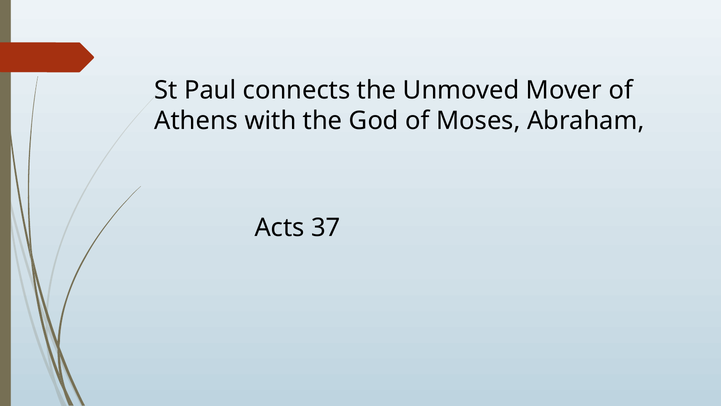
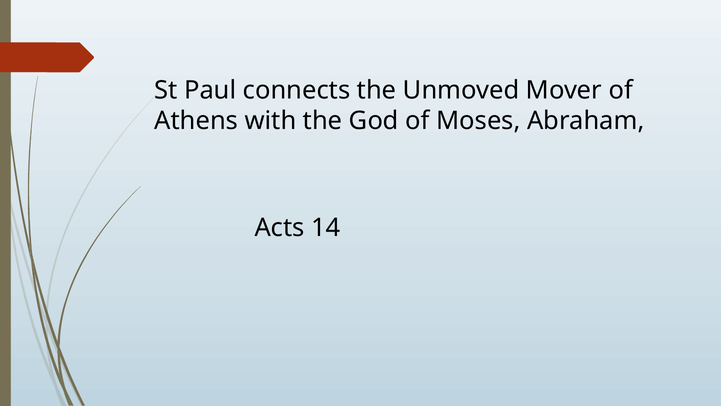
37: 37 -> 14
